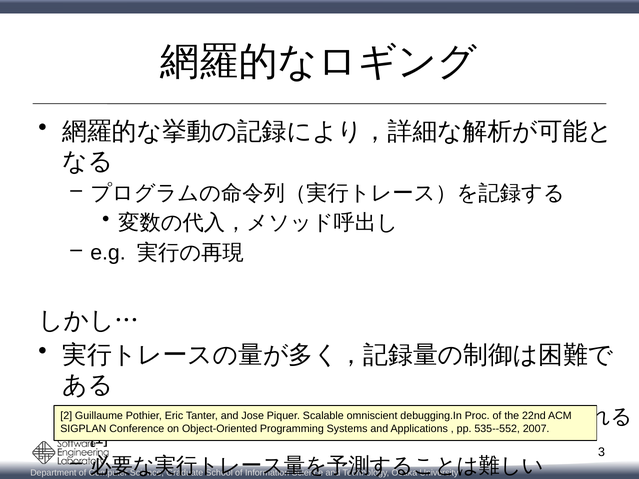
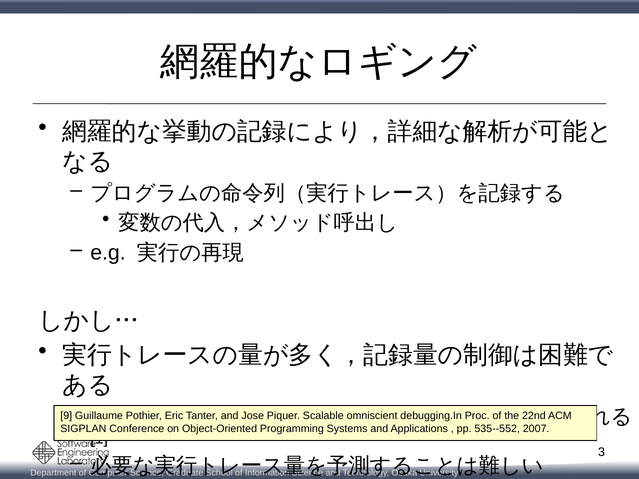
2: 2 -> 9
